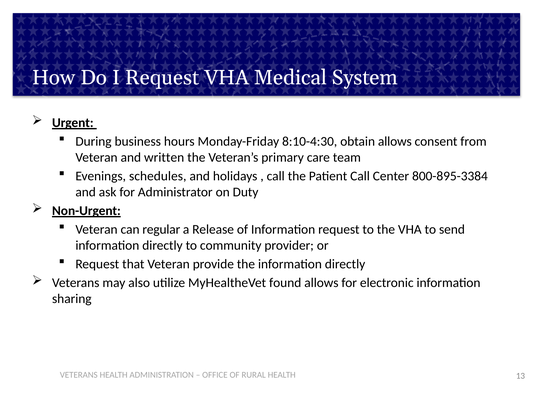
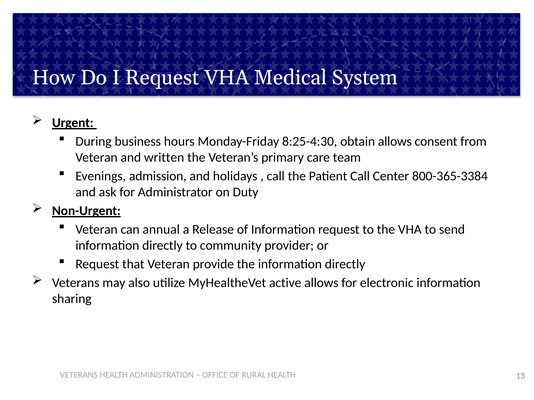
8:10-4:30: 8:10-4:30 -> 8:25-4:30
schedules: schedules -> admission
800-895-3384: 800-895-3384 -> 800-365-3384
regular: regular -> annual
found: found -> active
